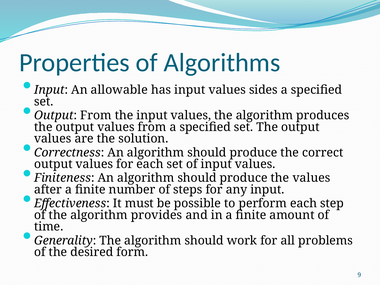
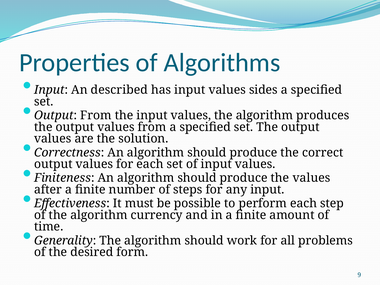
allowable: allowable -> described
provides: provides -> currency
